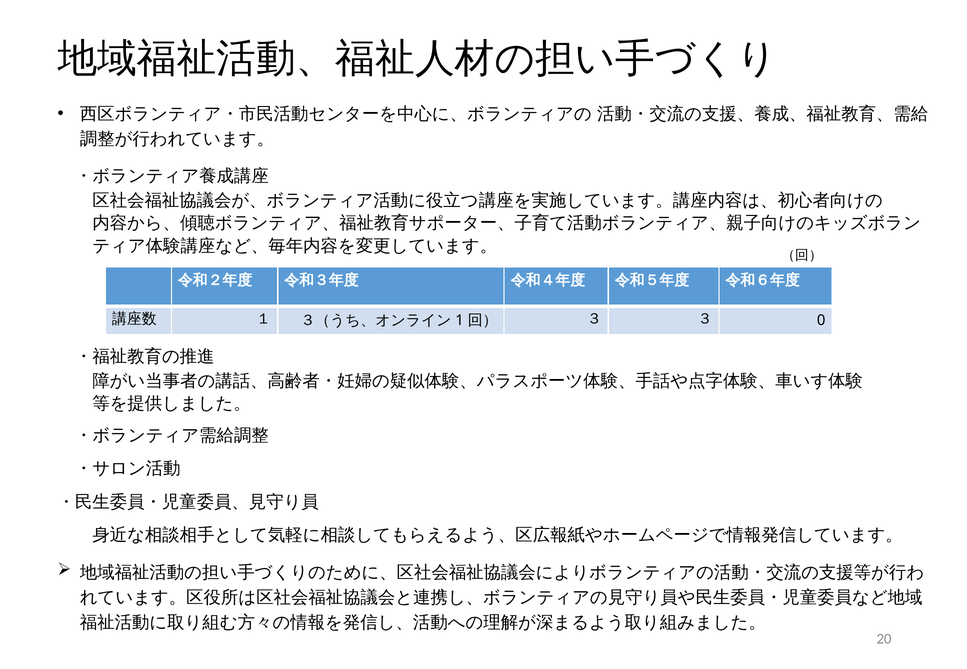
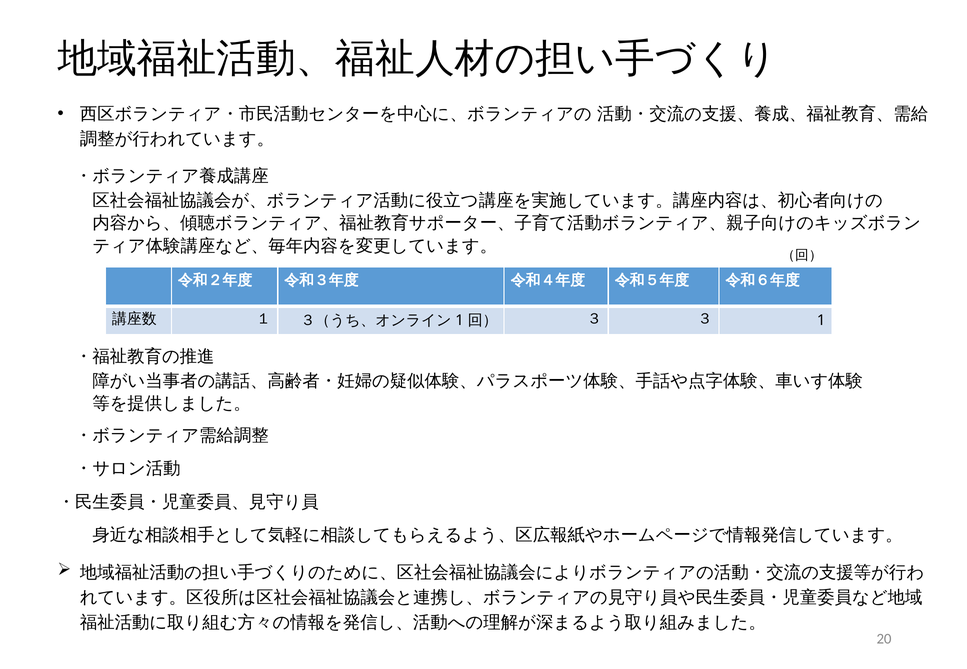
0: 0 -> 1
